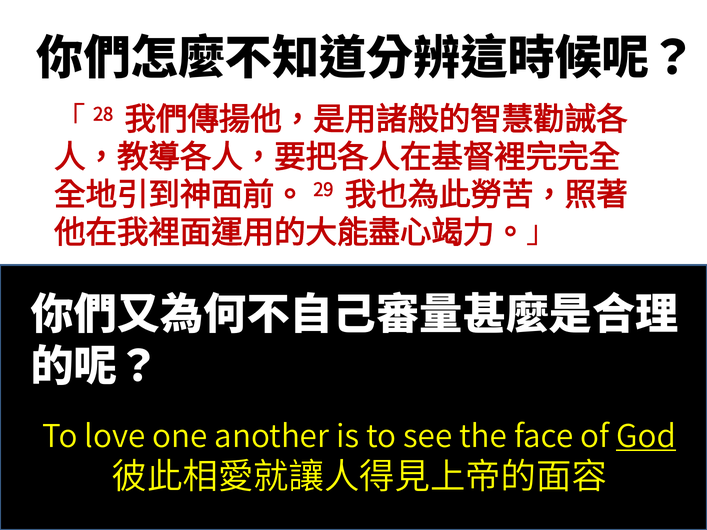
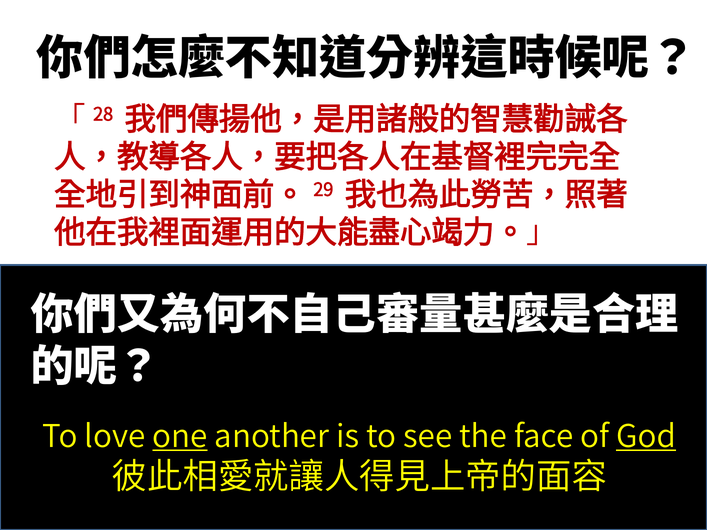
one underline: none -> present
